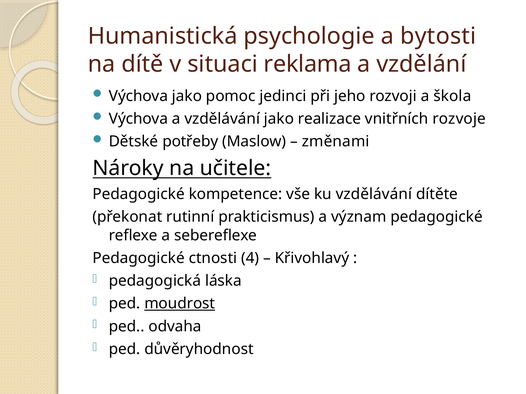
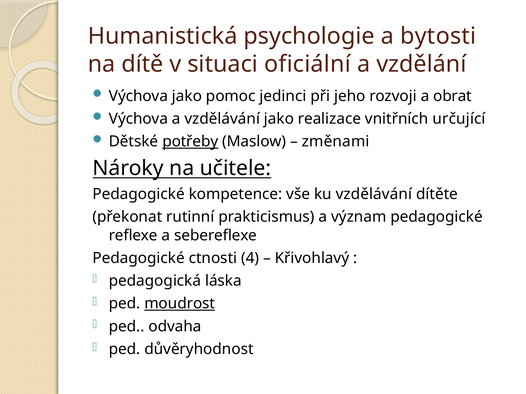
reklama: reklama -> oficiální
škola: škola -> obrat
rozvoje: rozvoje -> určující
potřeby underline: none -> present
